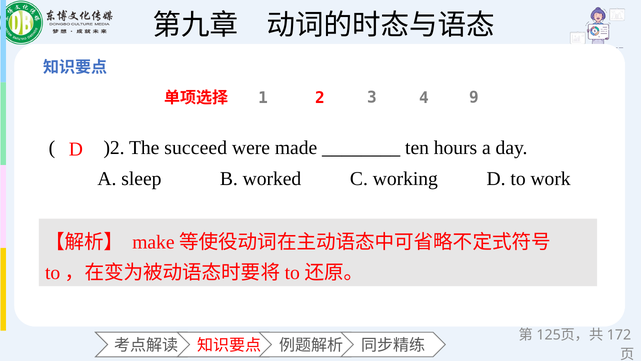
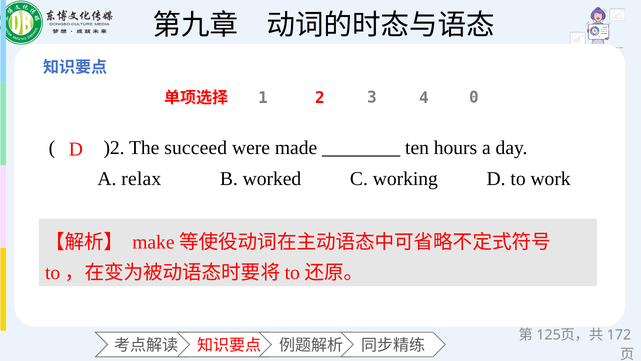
9: 9 -> 0
sleep: sleep -> relax
